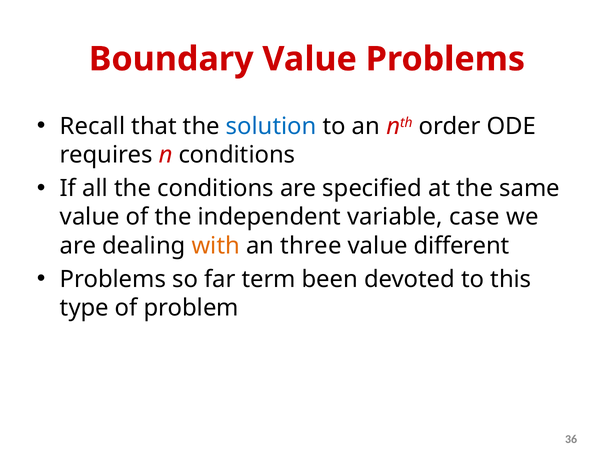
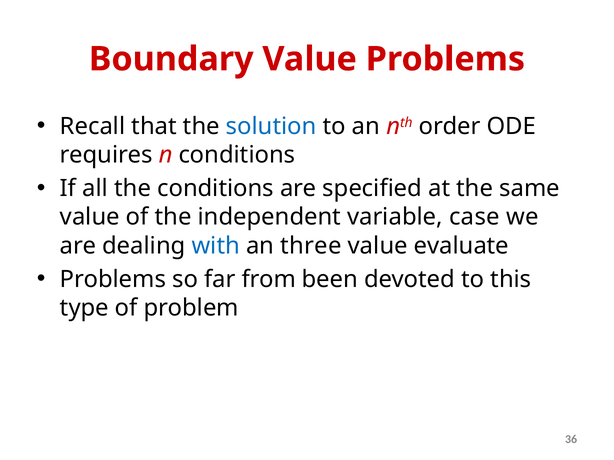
with colour: orange -> blue
different: different -> evaluate
term: term -> from
